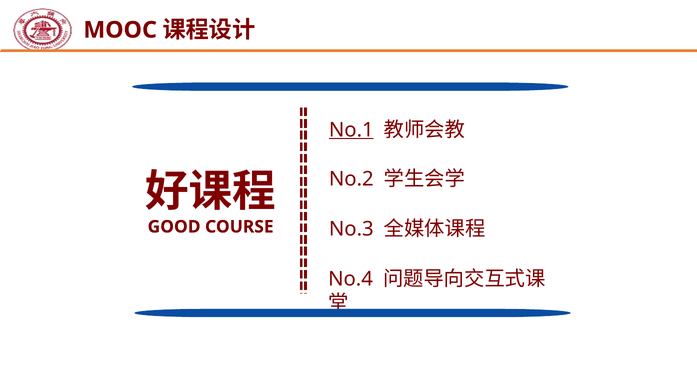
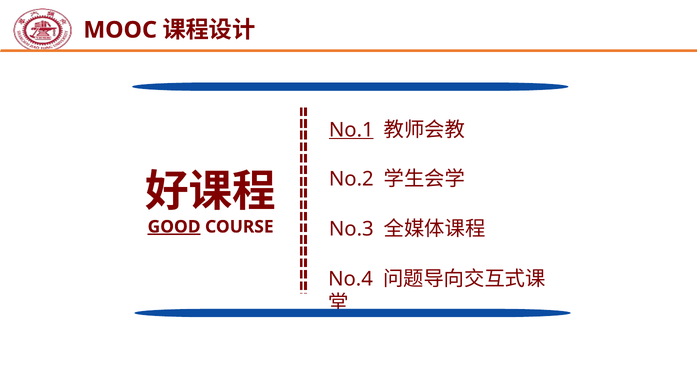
GOOD underline: none -> present
